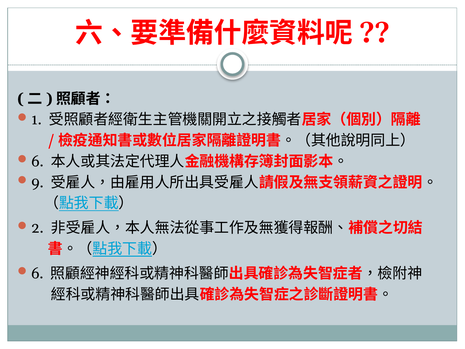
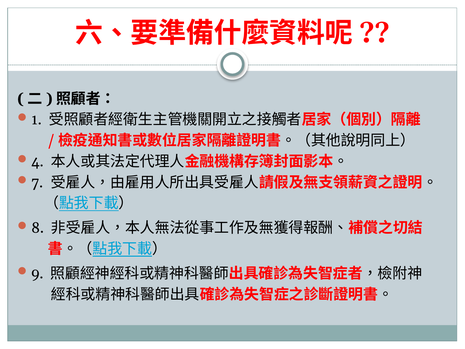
6 at (37, 161): 6 -> 4
9: 9 -> 7
2: 2 -> 8
6 at (37, 273): 6 -> 9
